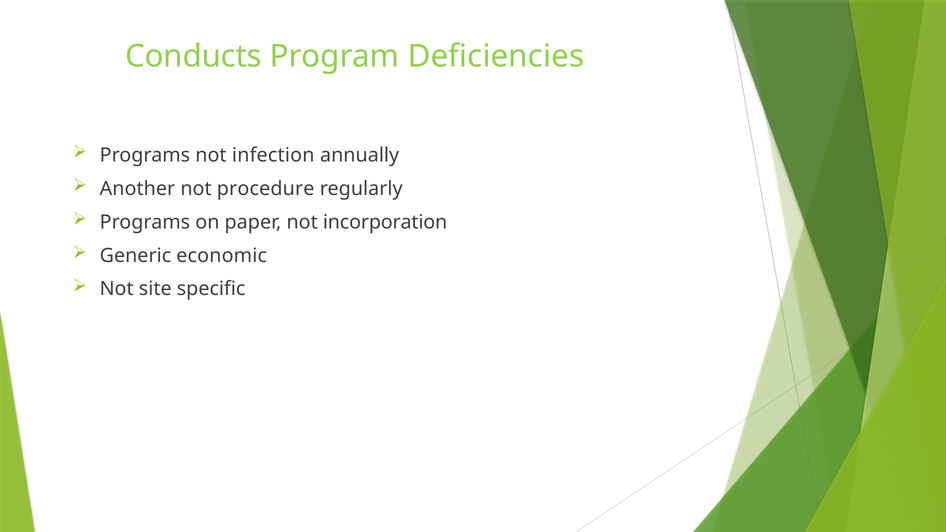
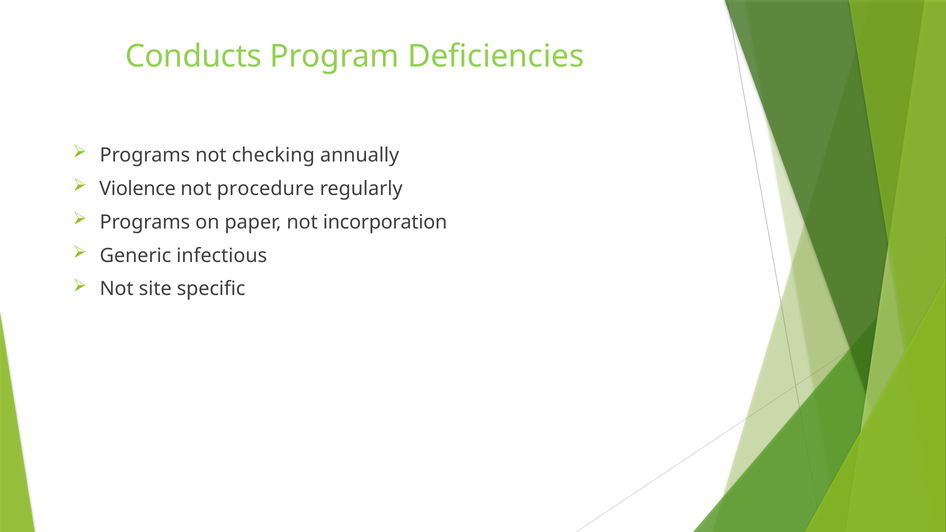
infection: infection -> checking
Another: Another -> Violence
economic: economic -> infectious
